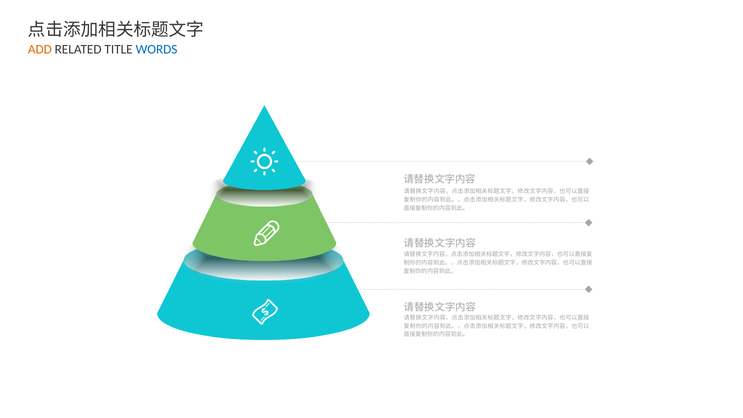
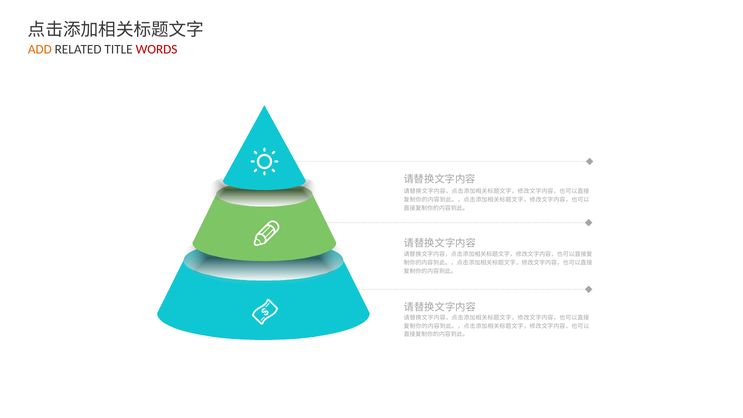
WORDS colour: blue -> red
